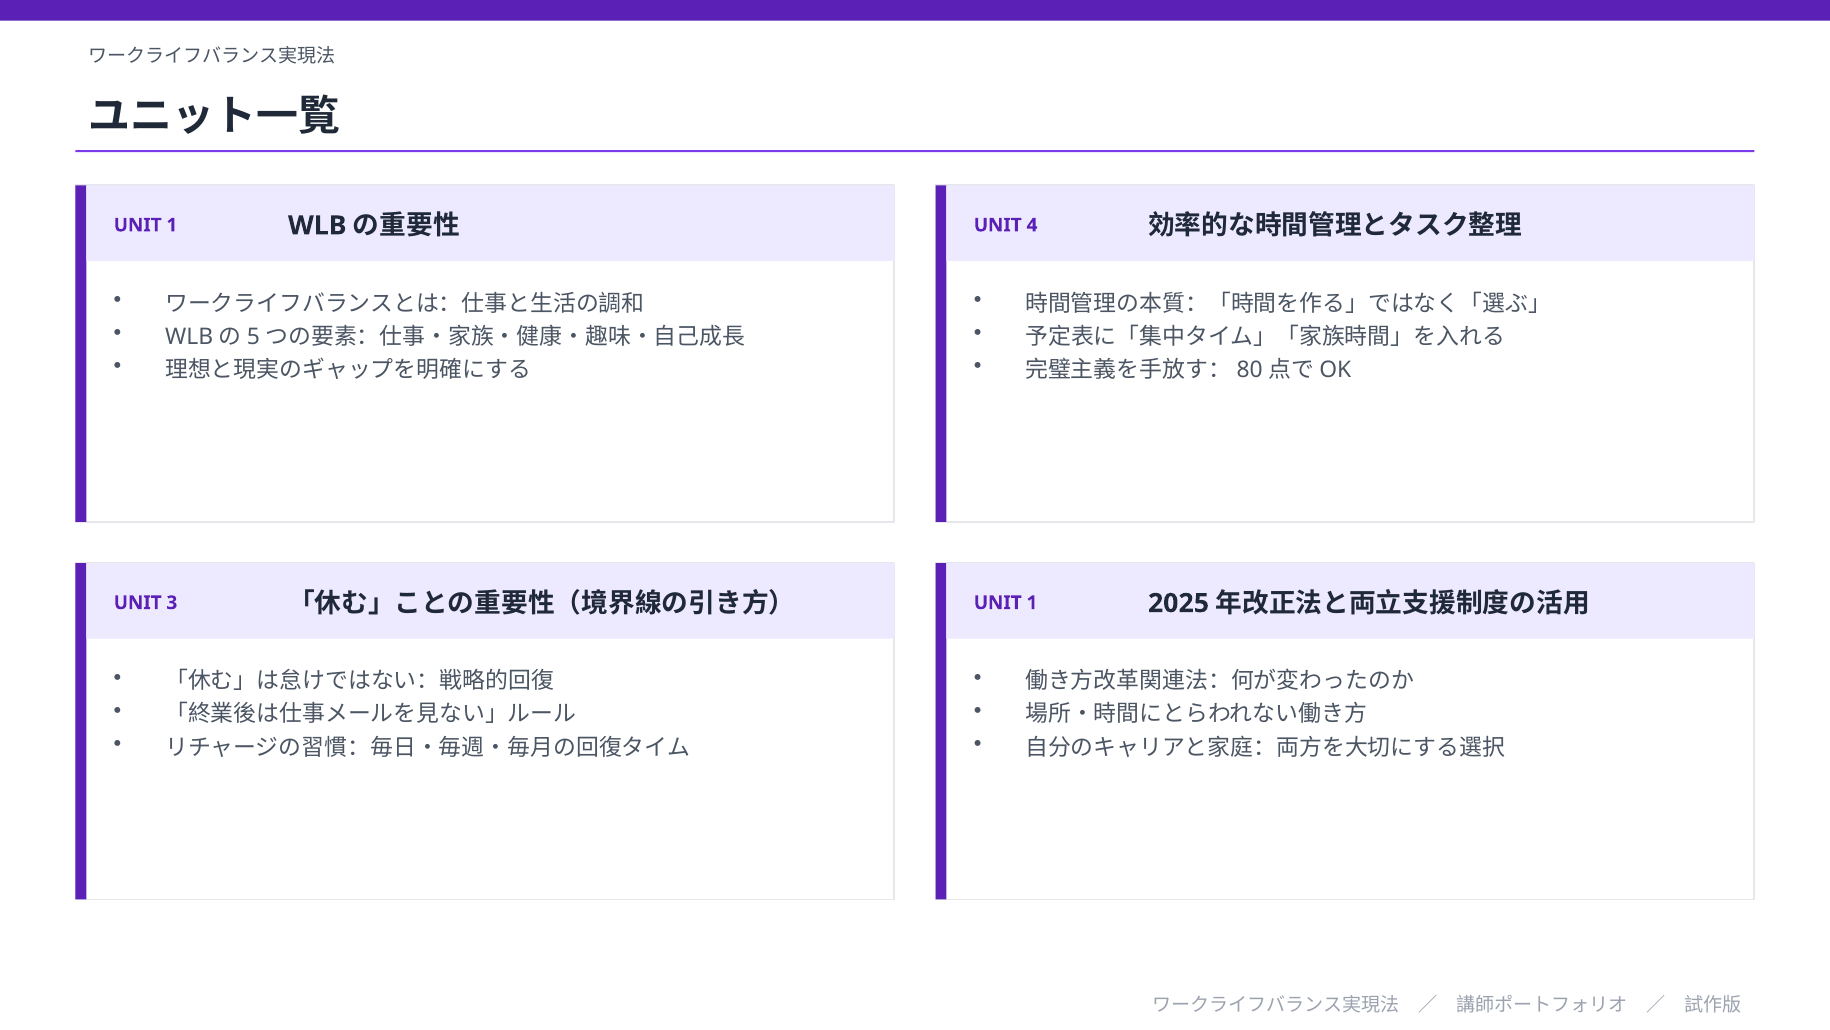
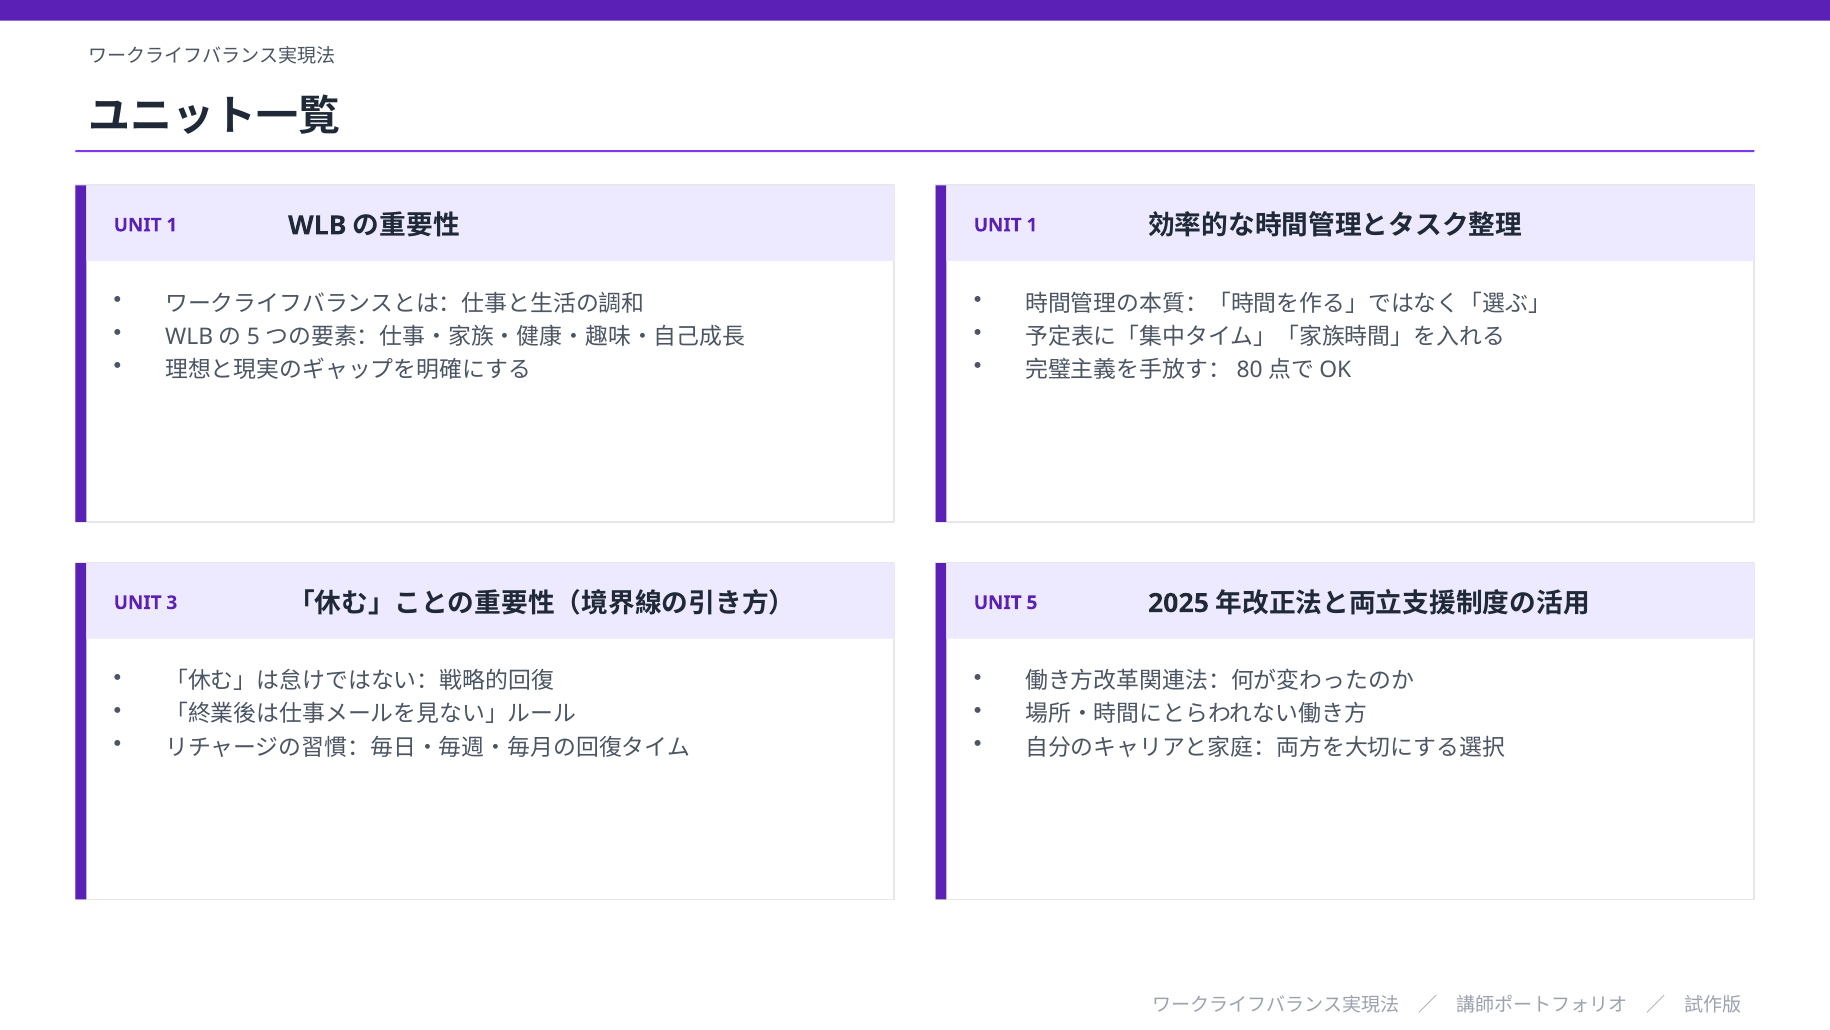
4 at (1032, 225): 4 -> 1
1 at (1032, 602): 1 -> 5
